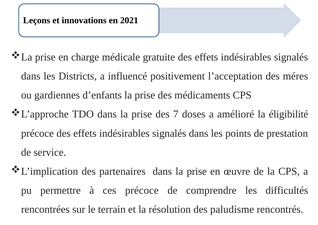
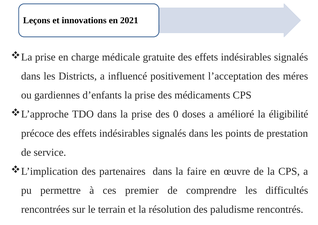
7: 7 -> 0
partenaires dans la prise: prise -> faire
ces précoce: précoce -> premier
